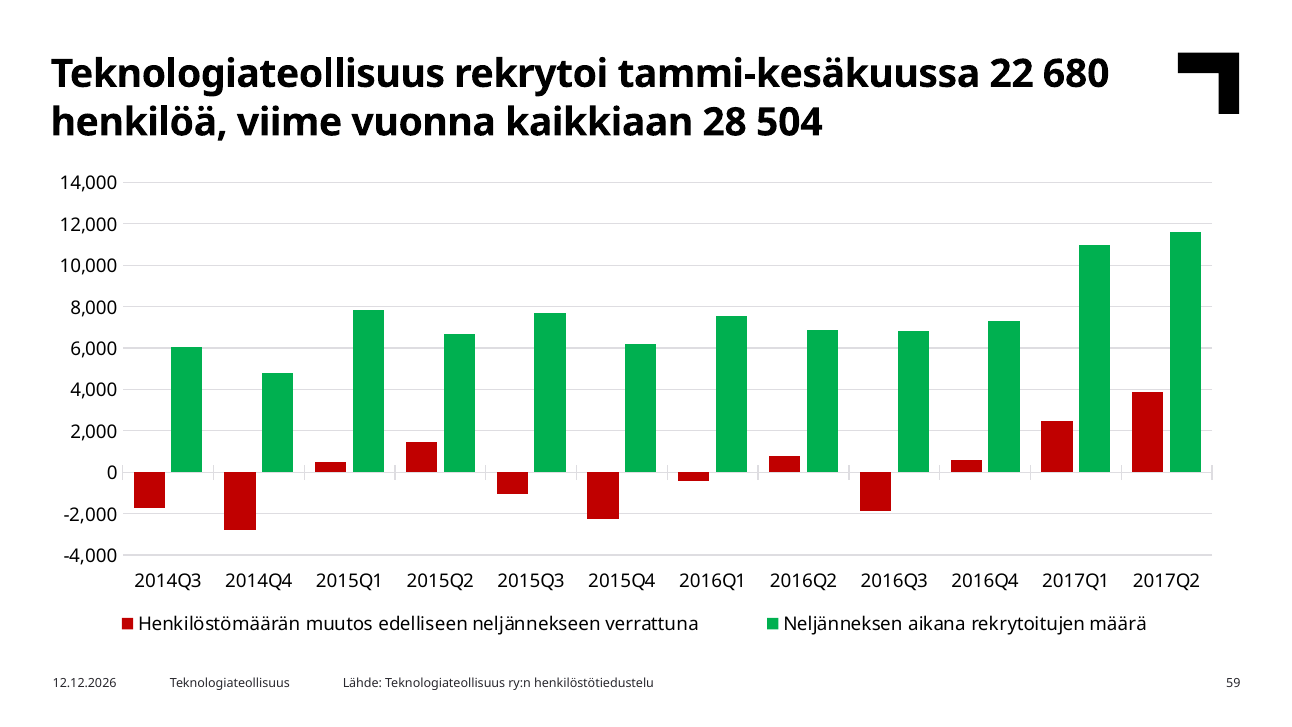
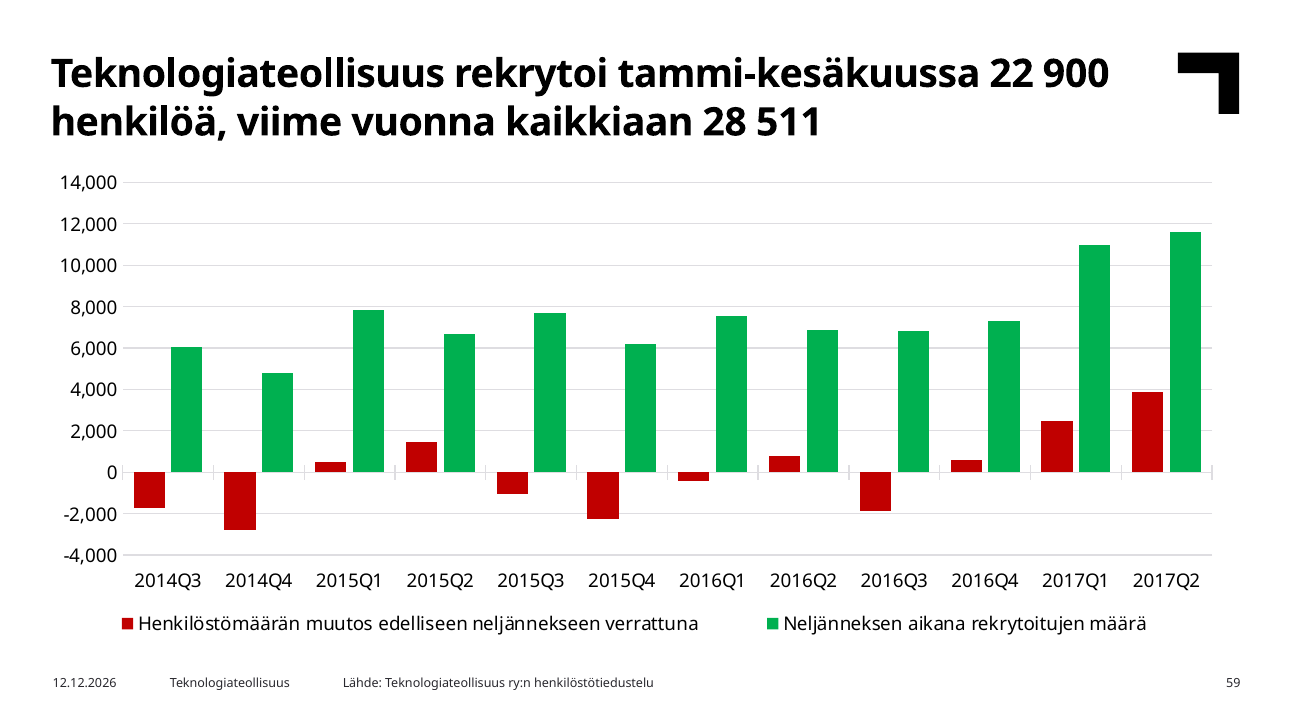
680: 680 -> 900
504: 504 -> 511
